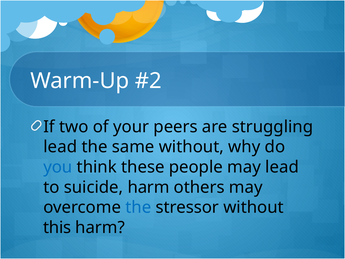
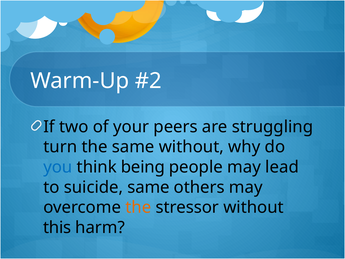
lead at (60, 147): lead -> turn
these: these -> being
suicide harm: harm -> same
the at (138, 207) colour: blue -> orange
